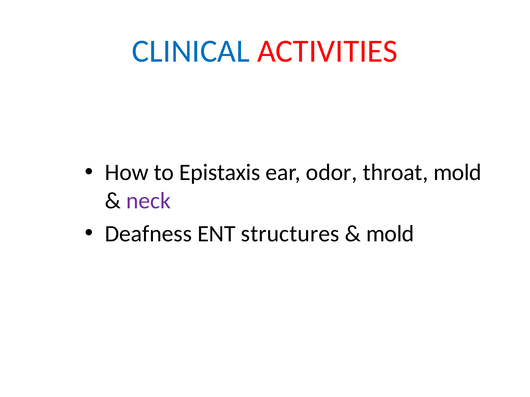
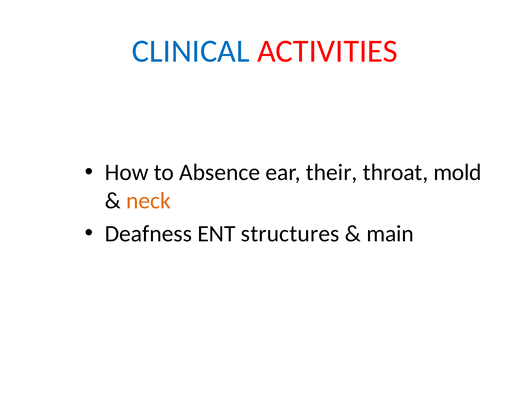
Epistaxis: Epistaxis -> Absence
odor: odor -> their
neck colour: purple -> orange
mold at (390, 234): mold -> main
